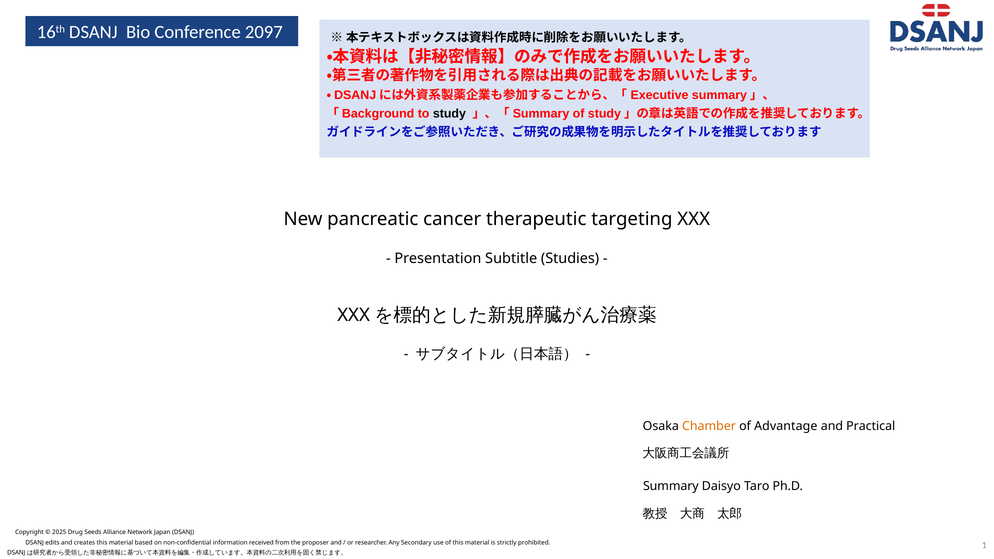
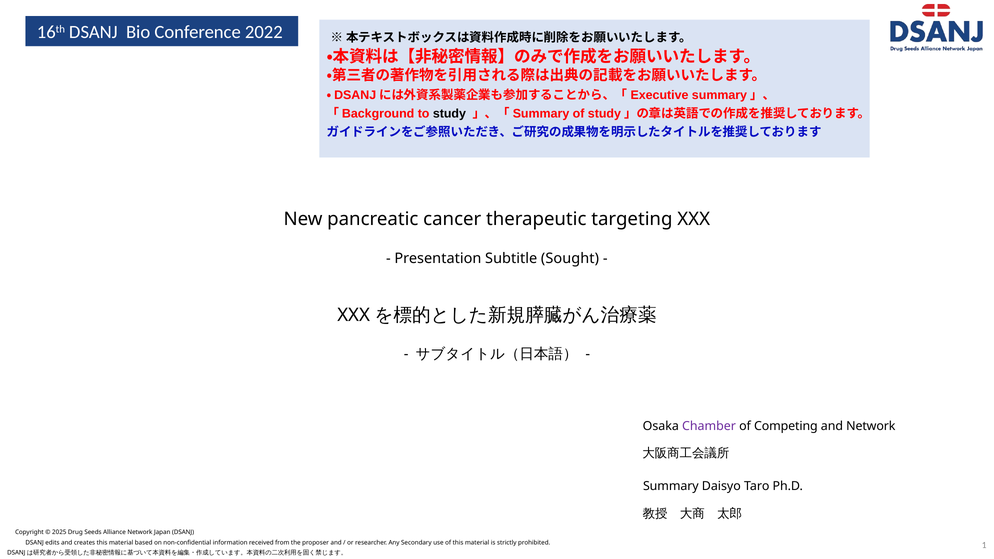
2097: 2097 -> 2022
Studies: Studies -> Sought
Chamber colour: orange -> purple
Advantage: Advantage -> Competing
and Practical: Practical -> Network
